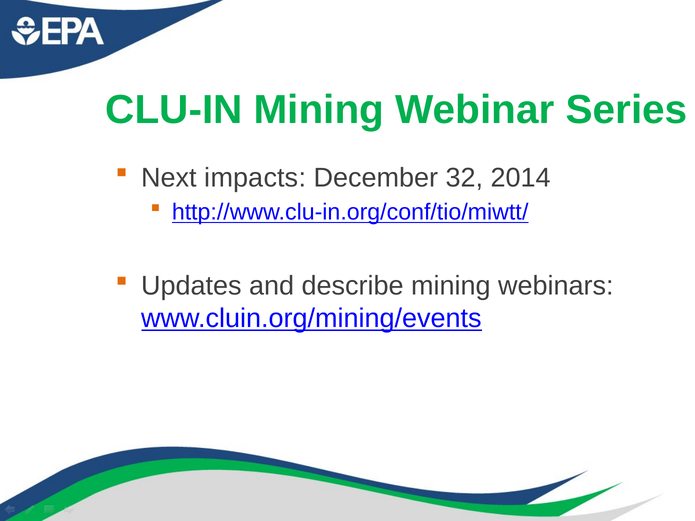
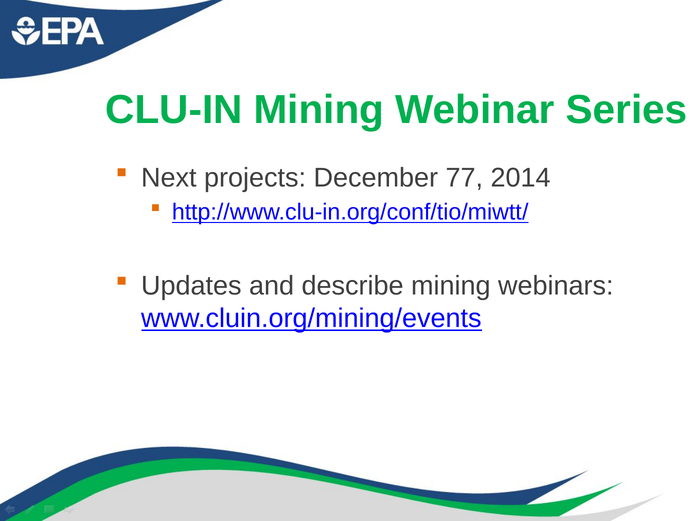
impacts: impacts -> projects
32: 32 -> 77
